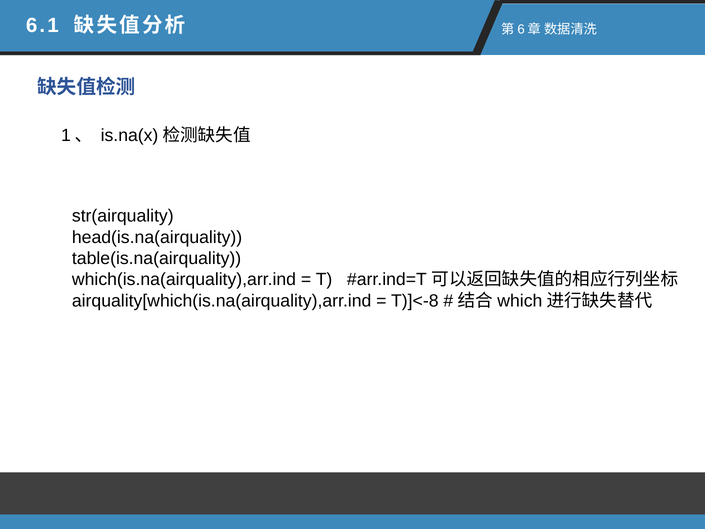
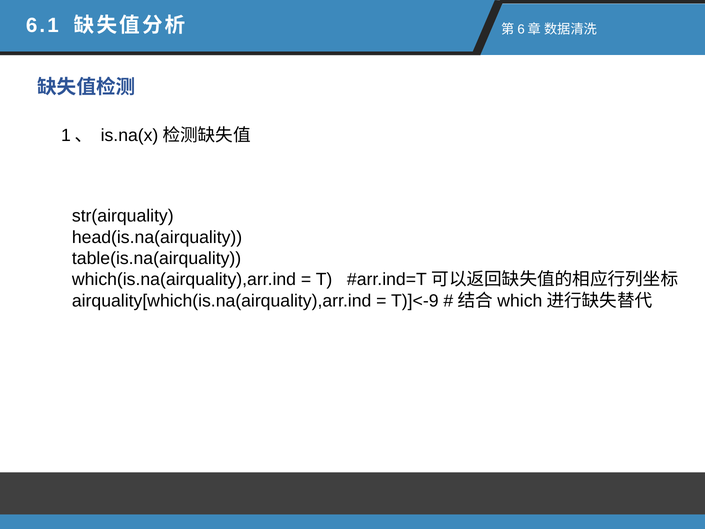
T)]<-8: T)]<-8 -> T)]<-9
